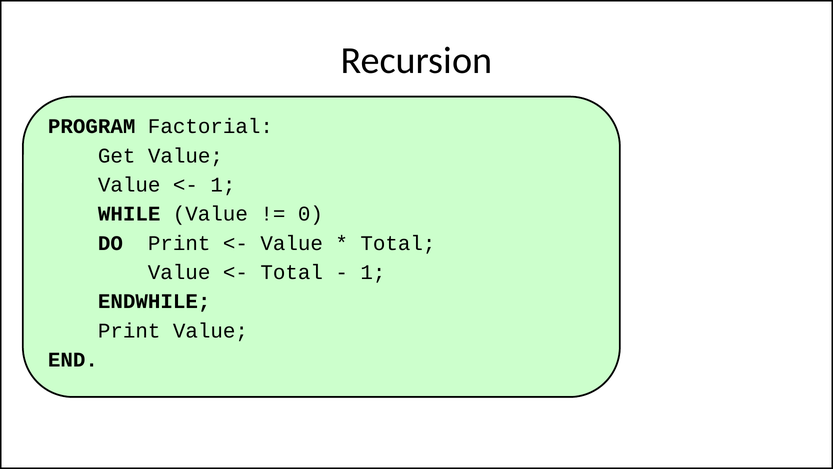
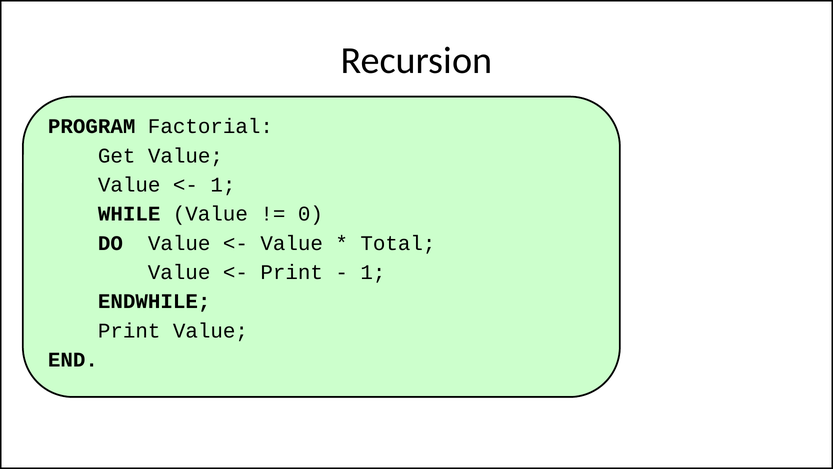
DO Print: Print -> Value
Total at (292, 272): Total -> Print
